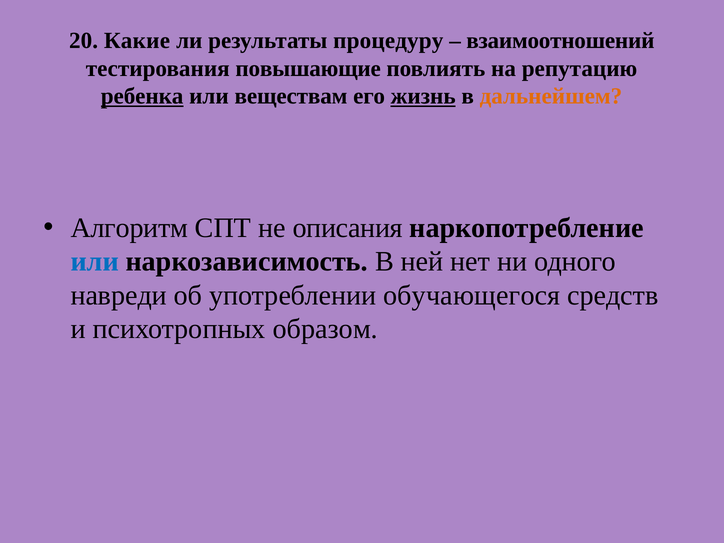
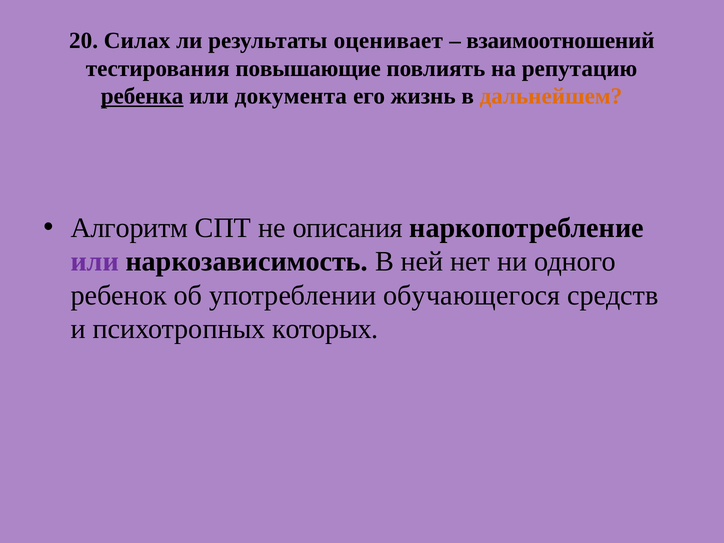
Какие: Какие -> Силах
процедуру: процедуру -> оценивает
веществам: веществам -> документа
жизнь underline: present -> none
или at (95, 262) colour: blue -> purple
навреди: навреди -> ребенок
образом: образом -> которых
